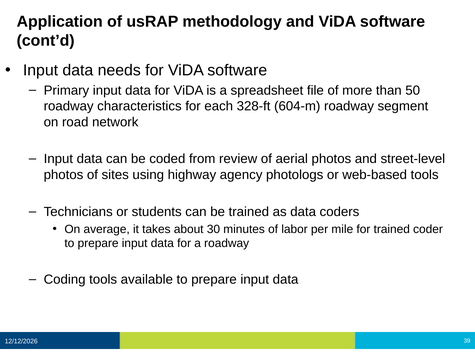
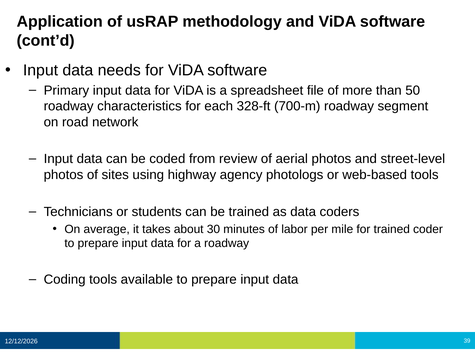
604-m: 604-m -> 700-m
